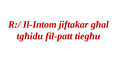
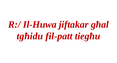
Il-Intom: Il-Intom -> Il-Huwa
